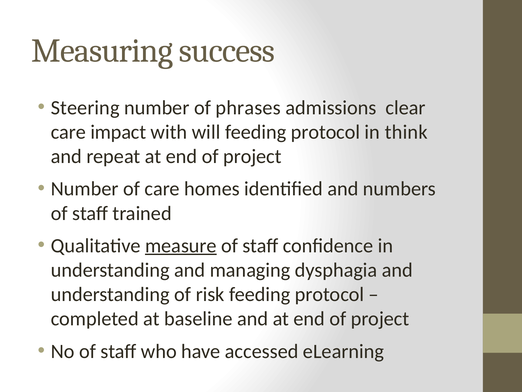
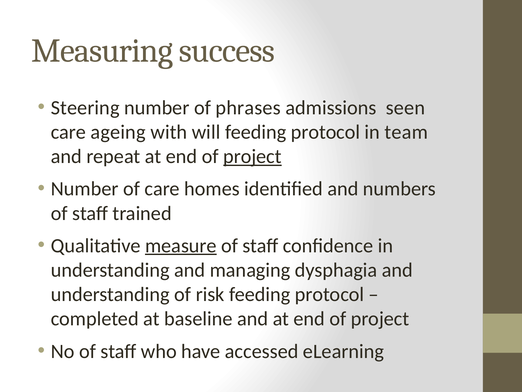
clear: clear -> seen
impact: impact -> ageing
think: think -> team
project at (252, 156) underline: none -> present
